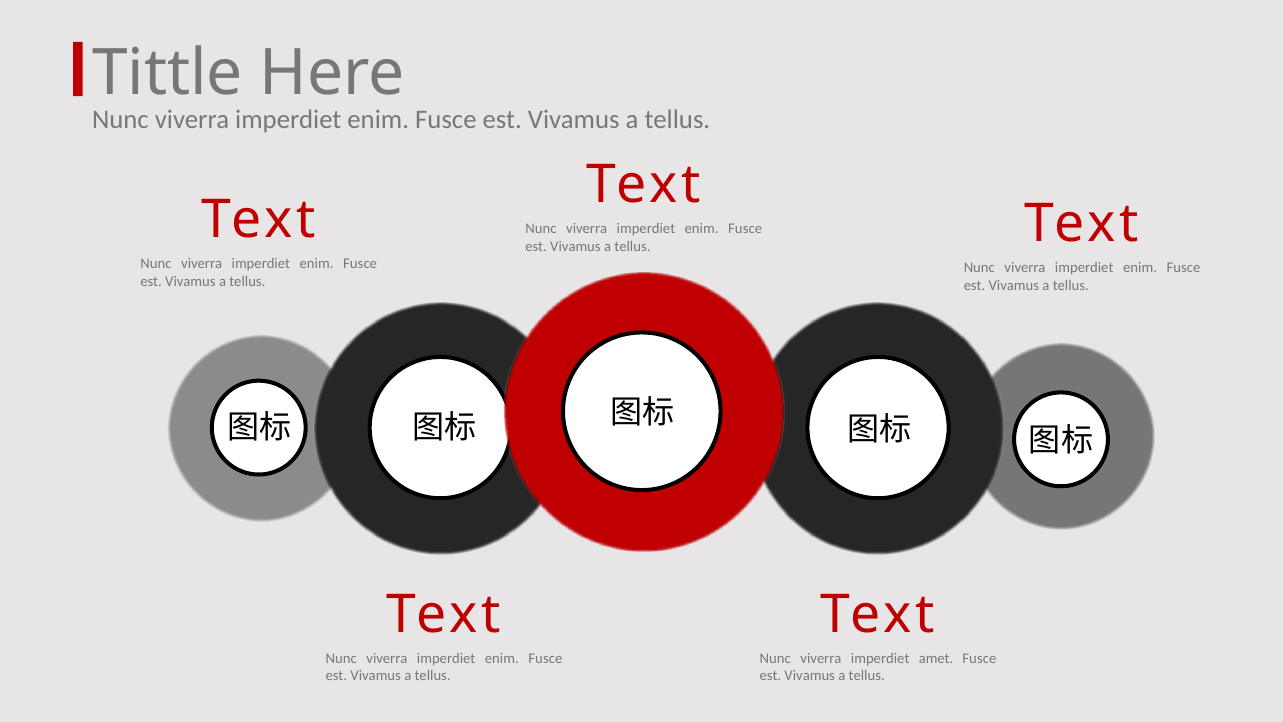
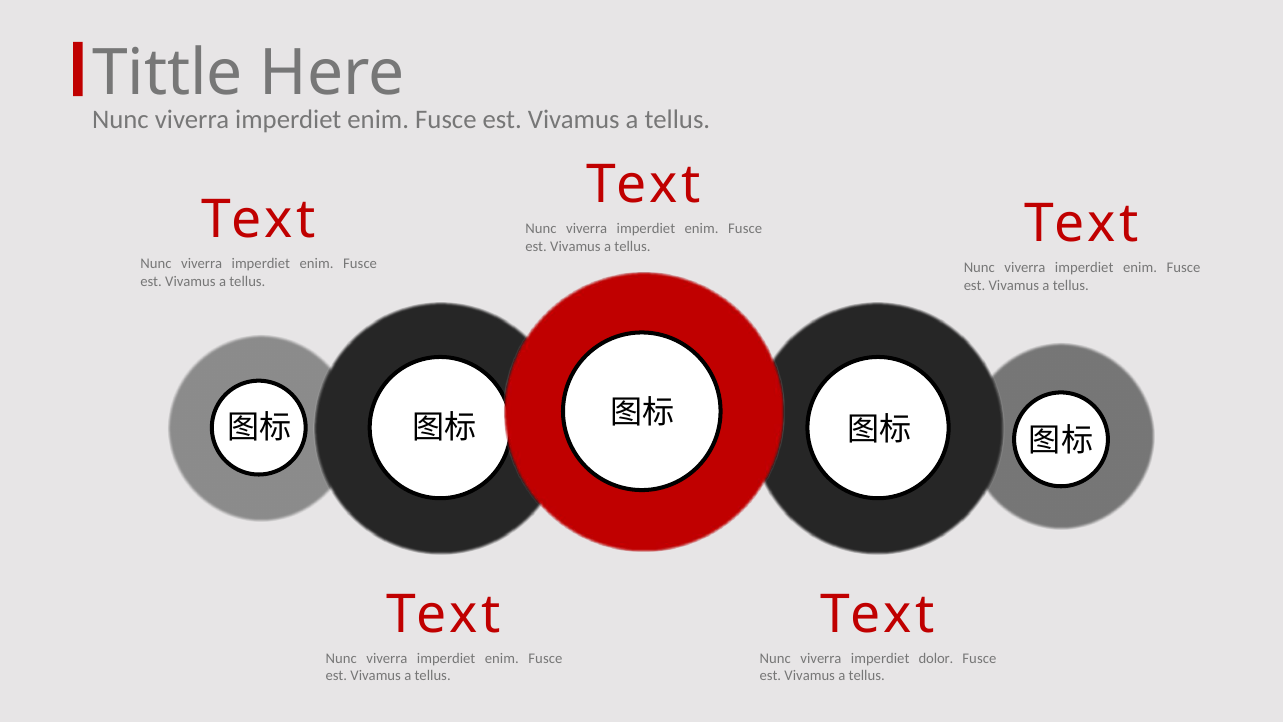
amet: amet -> dolor
